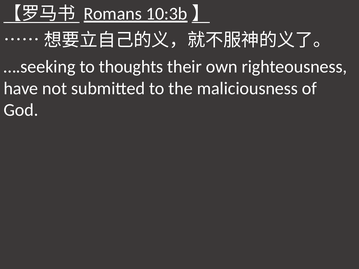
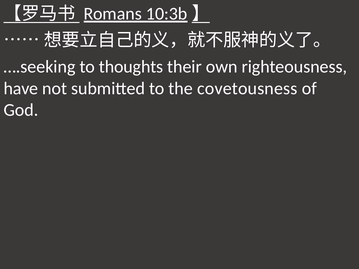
maliciousness: maliciousness -> covetousness
